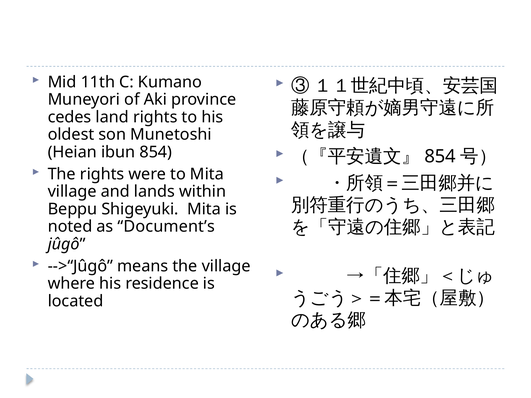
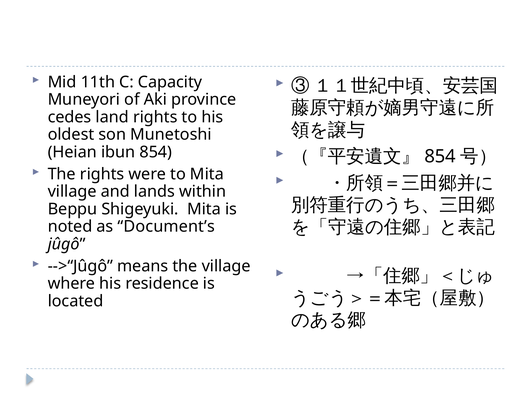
Kumano: Kumano -> Capacity
